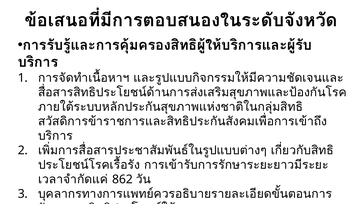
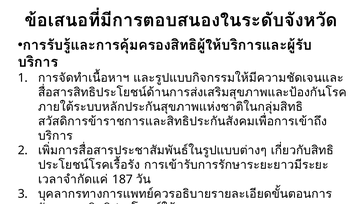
862: 862 -> 187
